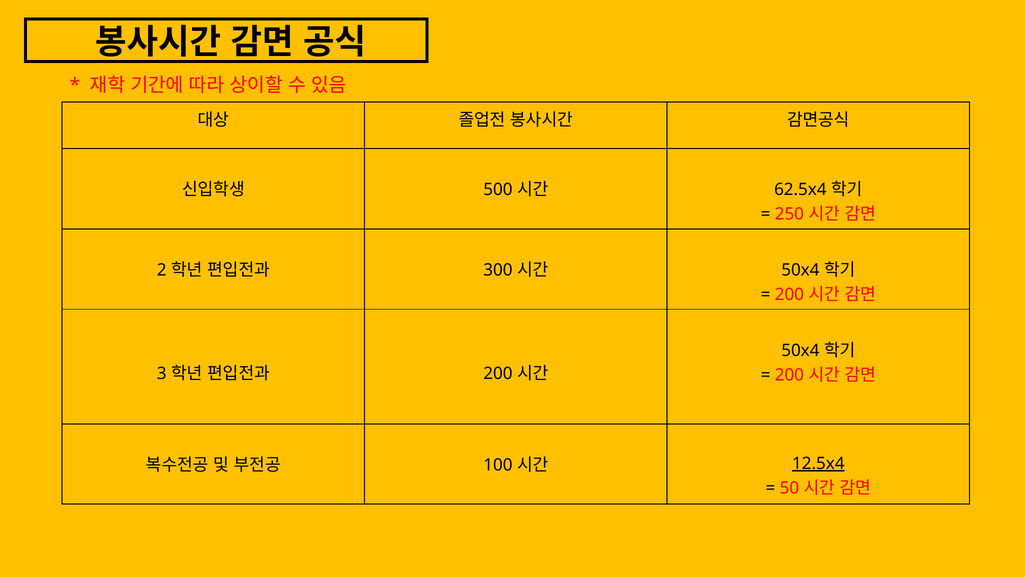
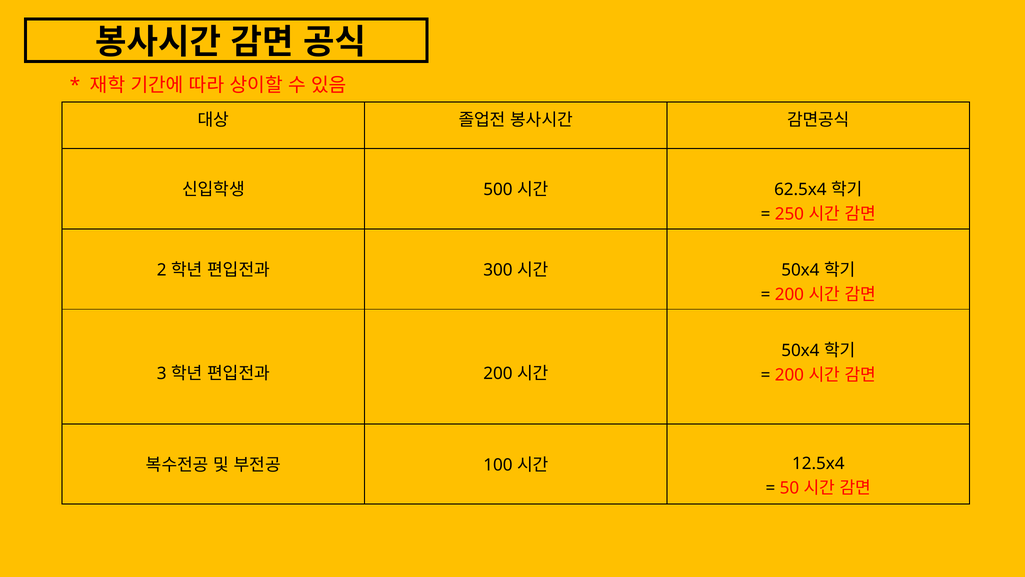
12.5x4 underline: present -> none
